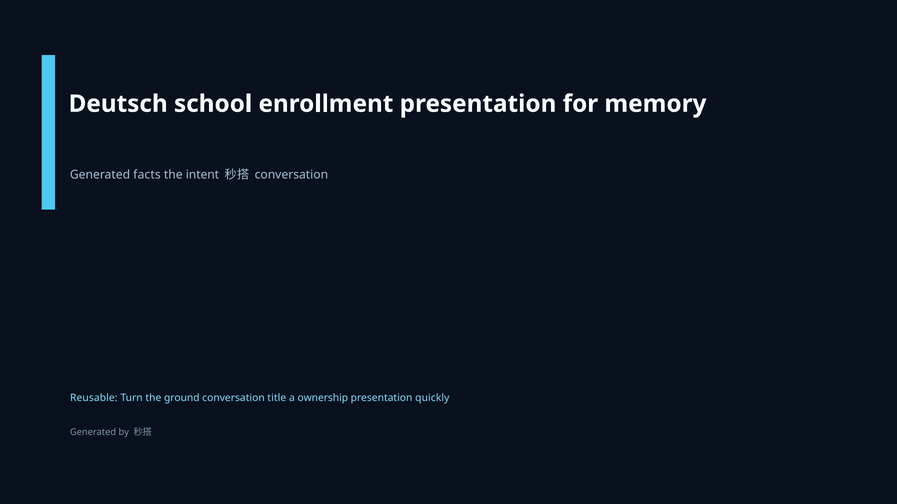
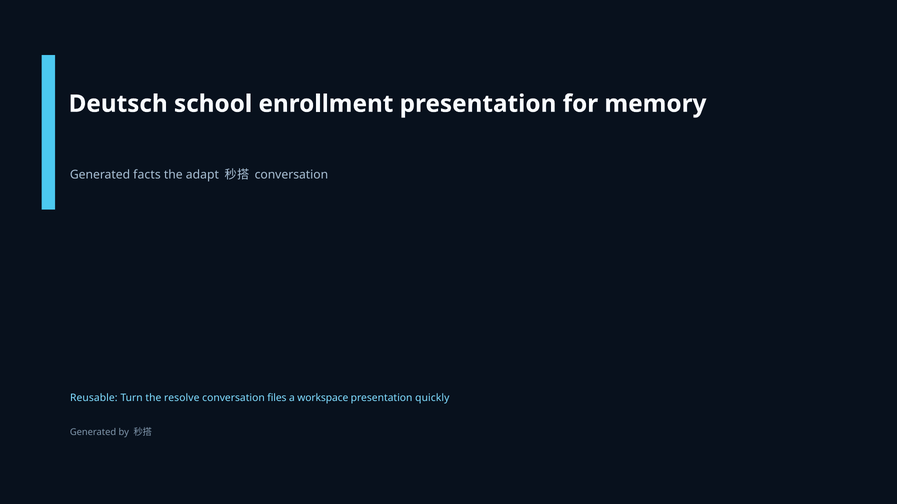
intent: intent -> adapt
ground: ground -> resolve
title: title -> files
ownership: ownership -> workspace
